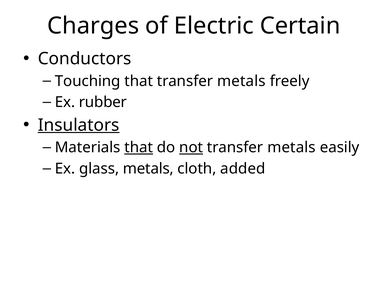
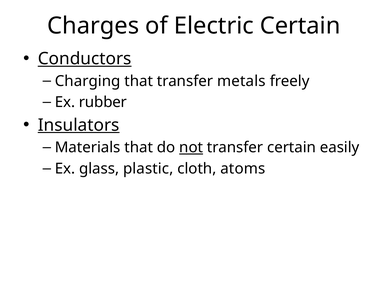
Conductors underline: none -> present
Touching: Touching -> Charging
that at (139, 147) underline: present -> none
metals at (291, 147): metals -> certain
glass metals: metals -> plastic
added: added -> atoms
